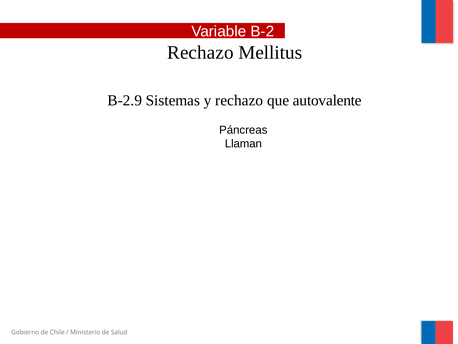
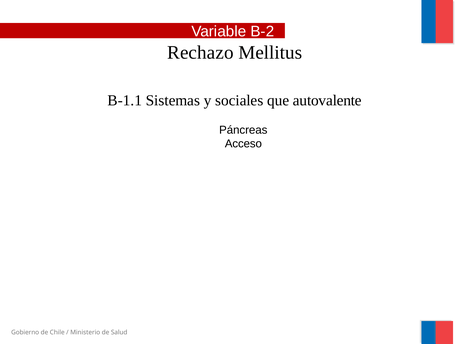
B-2.9: B-2.9 -> B-1.1
y rechazo: rechazo -> sociales
Llaman: Llaman -> Acceso
